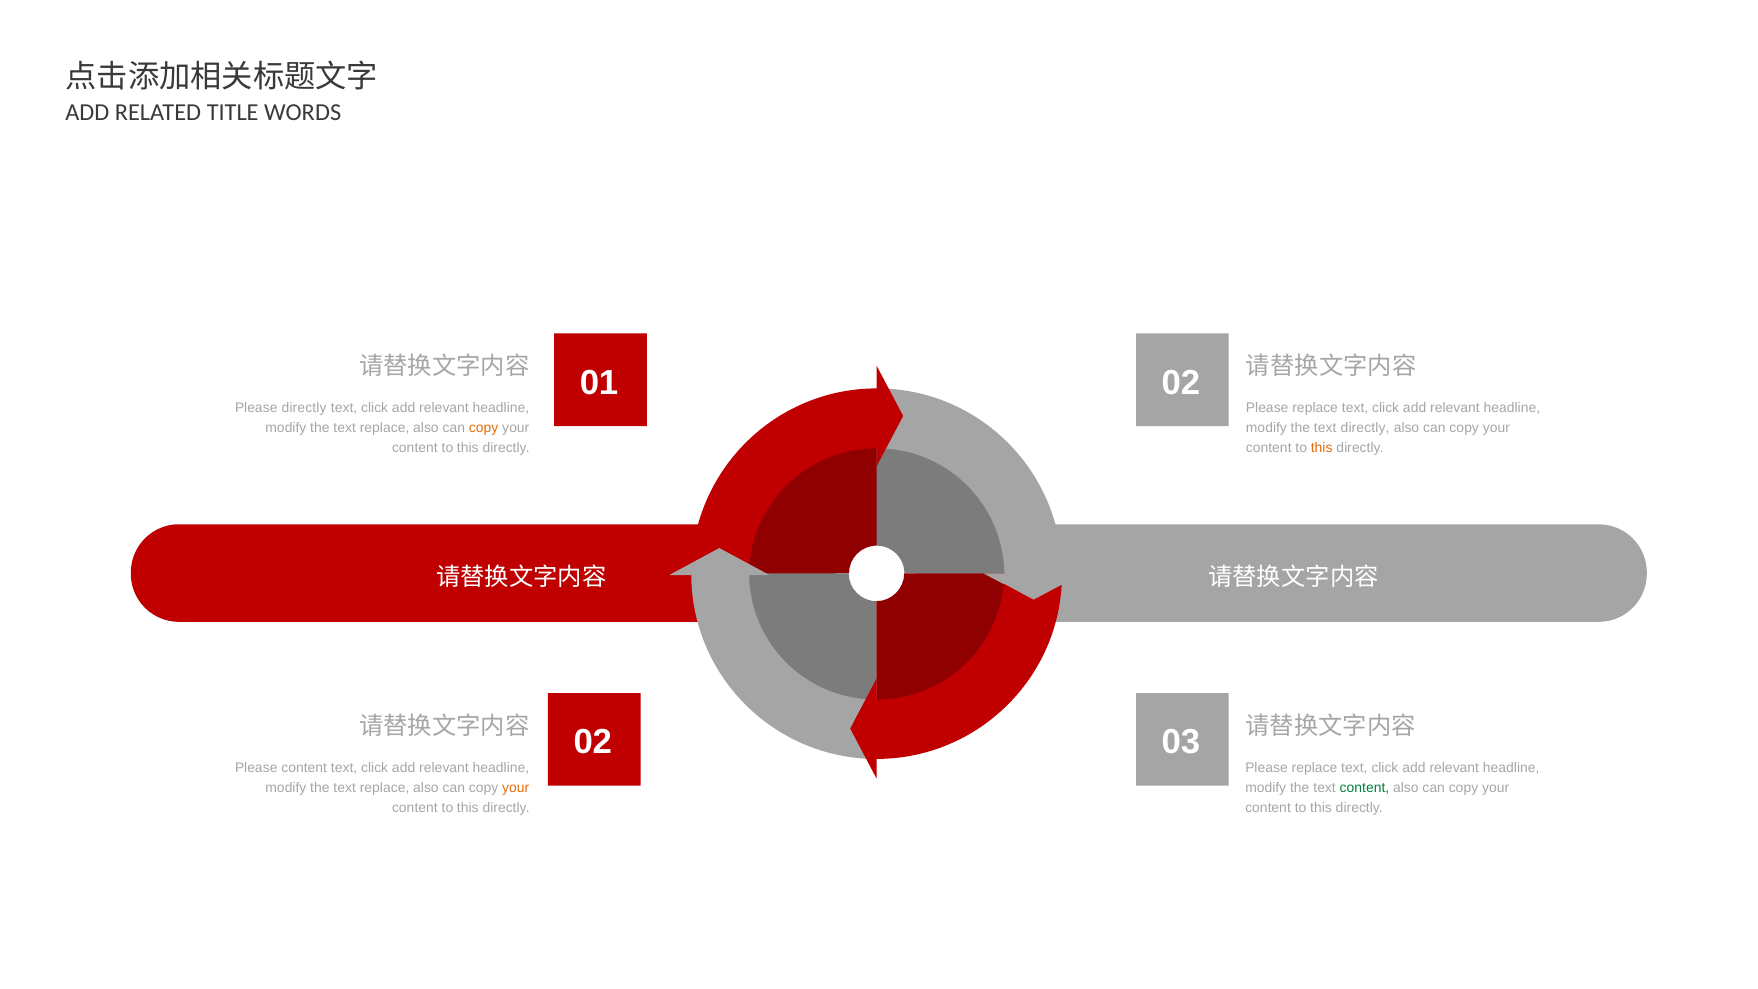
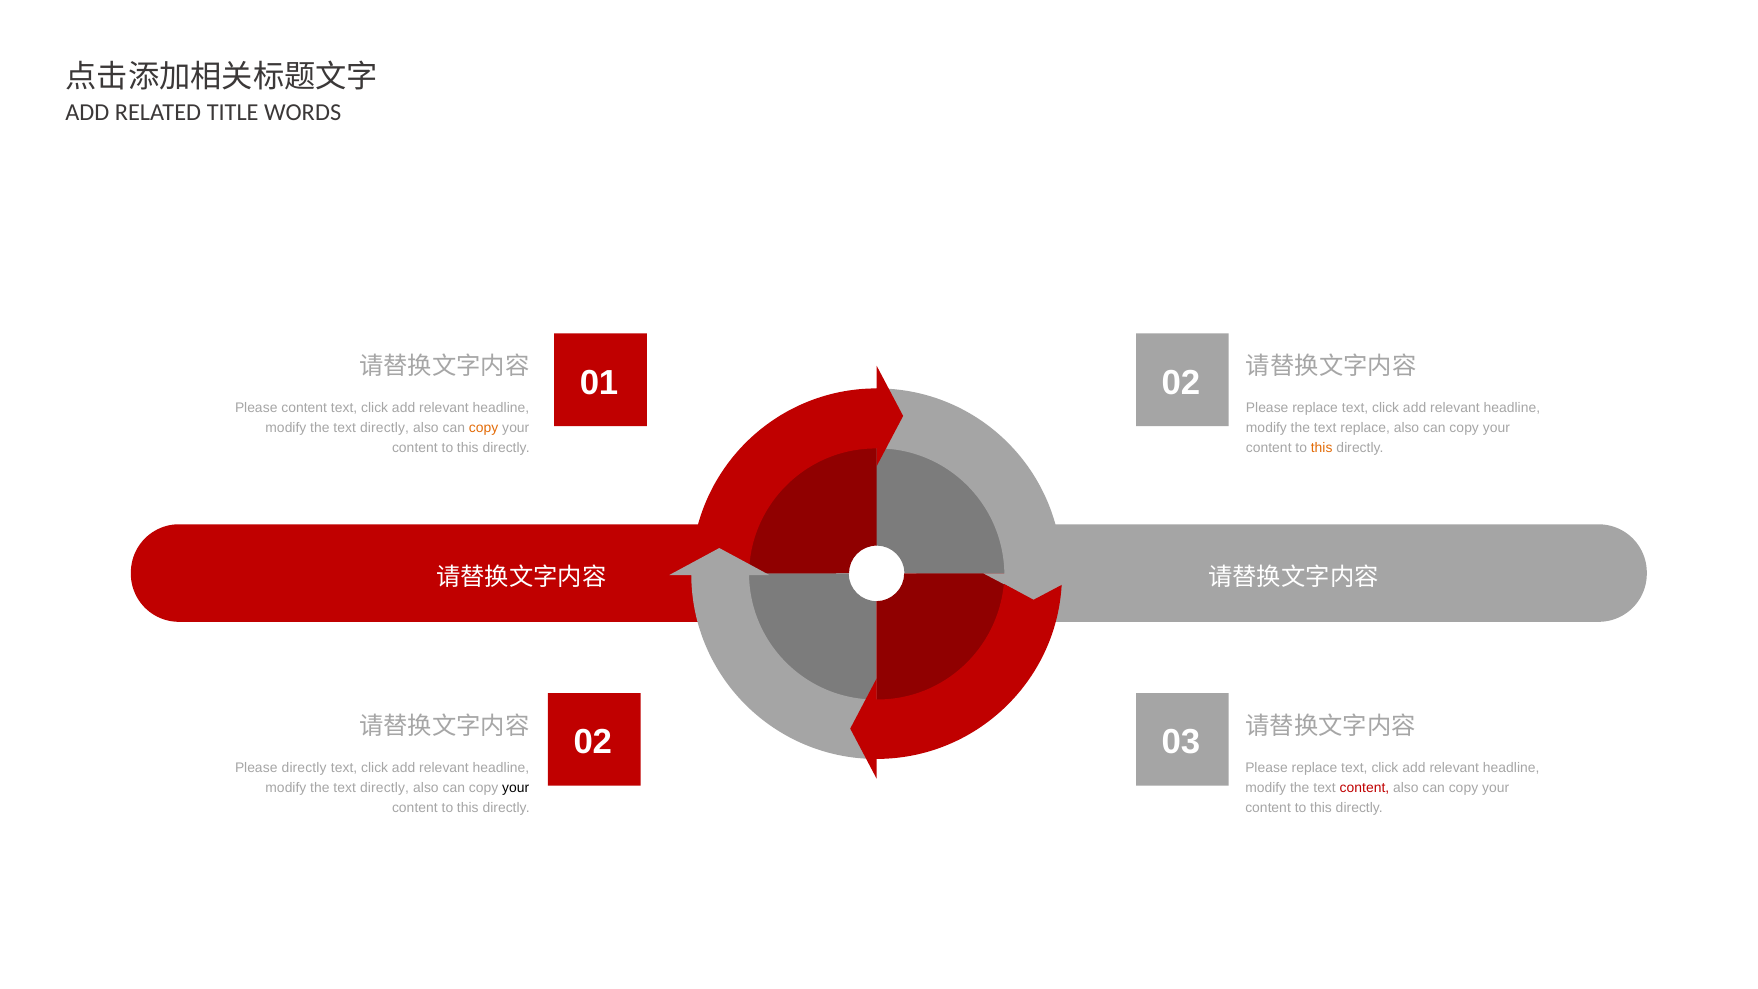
Please directly: directly -> content
replace at (385, 428): replace -> directly
text directly: directly -> replace
Please content: content -> directly
replace at (385, 788): replace -> directly
your at (516, 788) colour: orange -> black
content at (1364, 788) colour: green -> red
